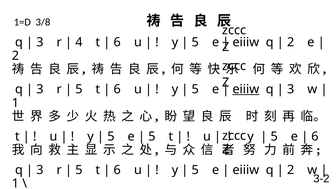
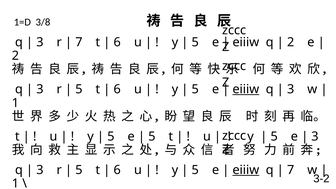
4 at (79, 42): 4 -> 7
6 at (315, 136): 6 -> 3
eiiiw at (246, 170) underline: none -> present
2 at (291, 170): 2 -> 7
